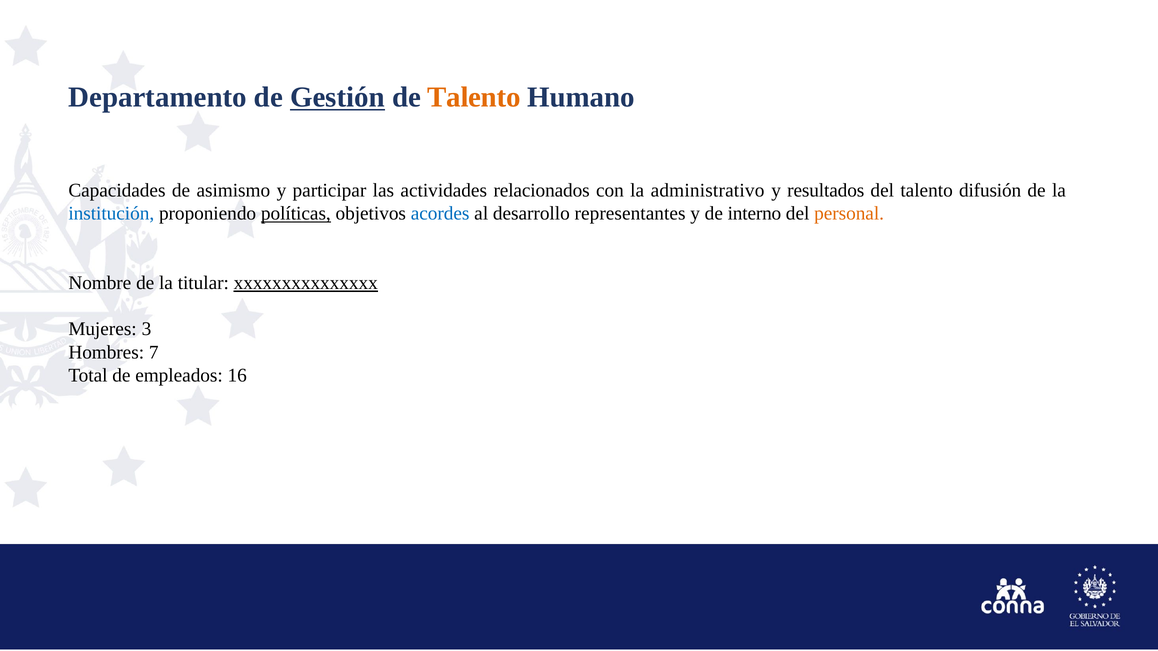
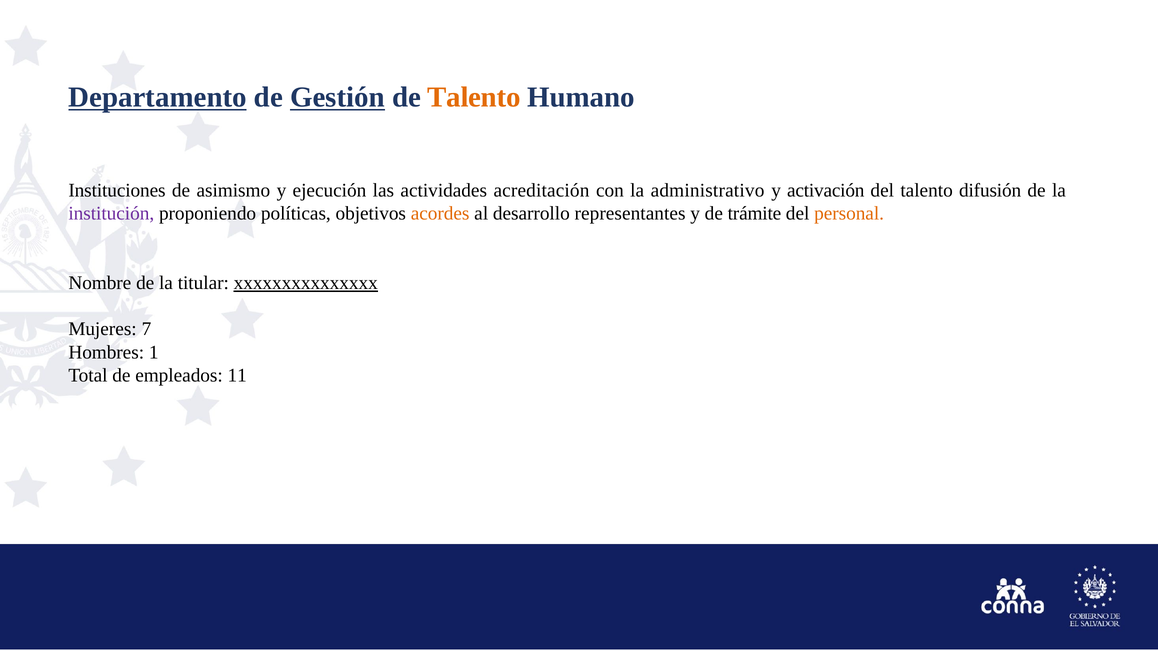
Departamento underline: none -> present
Capacidades: Capacidades -> Instituciones
participar: participar -> ejecución
relacionados: relacionados -> acreditación
resultados: resultados -> activación
institución colour: blue -> purple
políticas underline: present -> none
acordes colour: blue -> orange
interno: interno -> trámite
3: 3 -> 7
7: 7 -> 1
16: 16 -> 11
